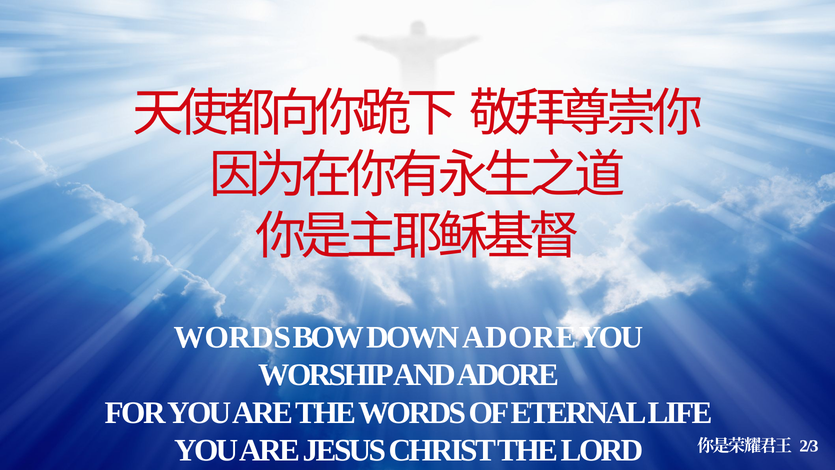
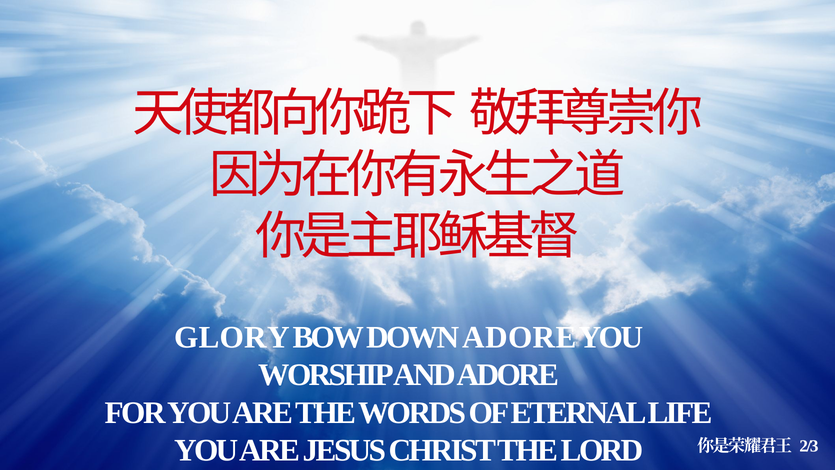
WORDS at (232, 337): WORDS -> GLORY
